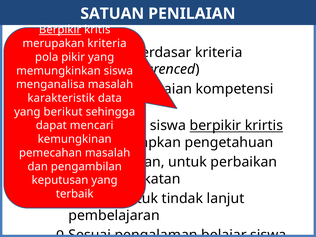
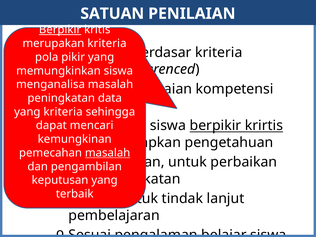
karakteristik at (61, 98): karakteristik -> peningkatan
yang berikut: berikut -> kriteria
masalah at (108, 153) underline: none -> present
